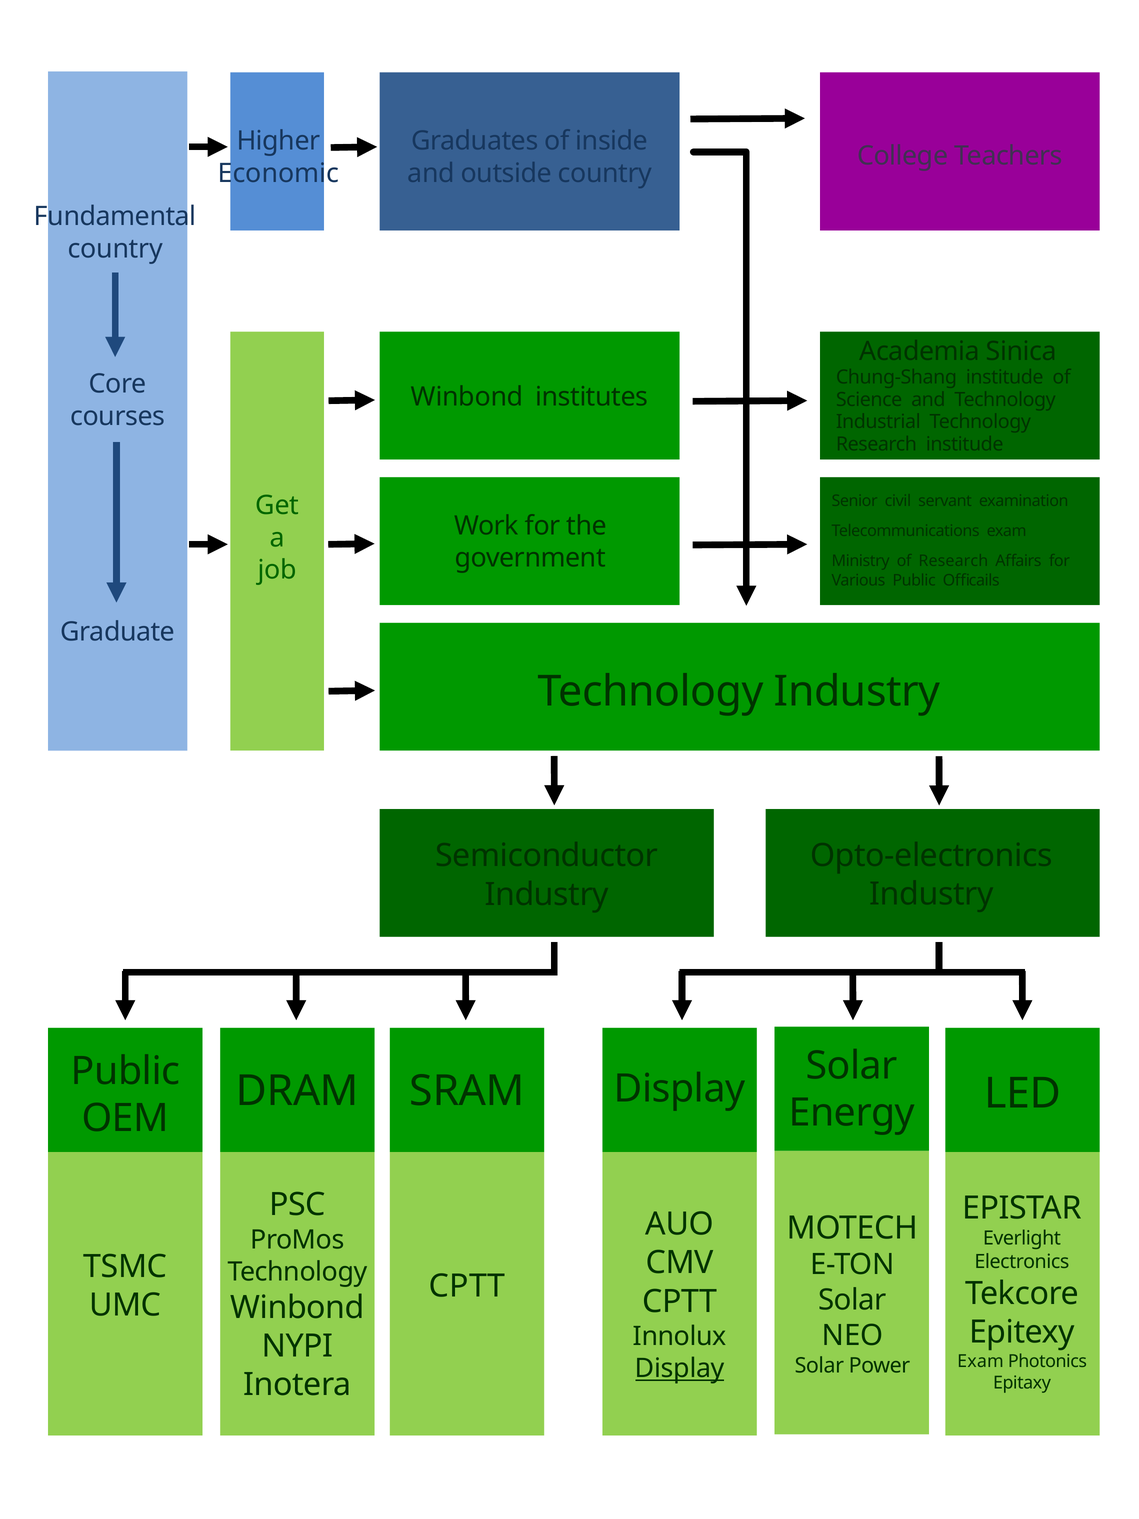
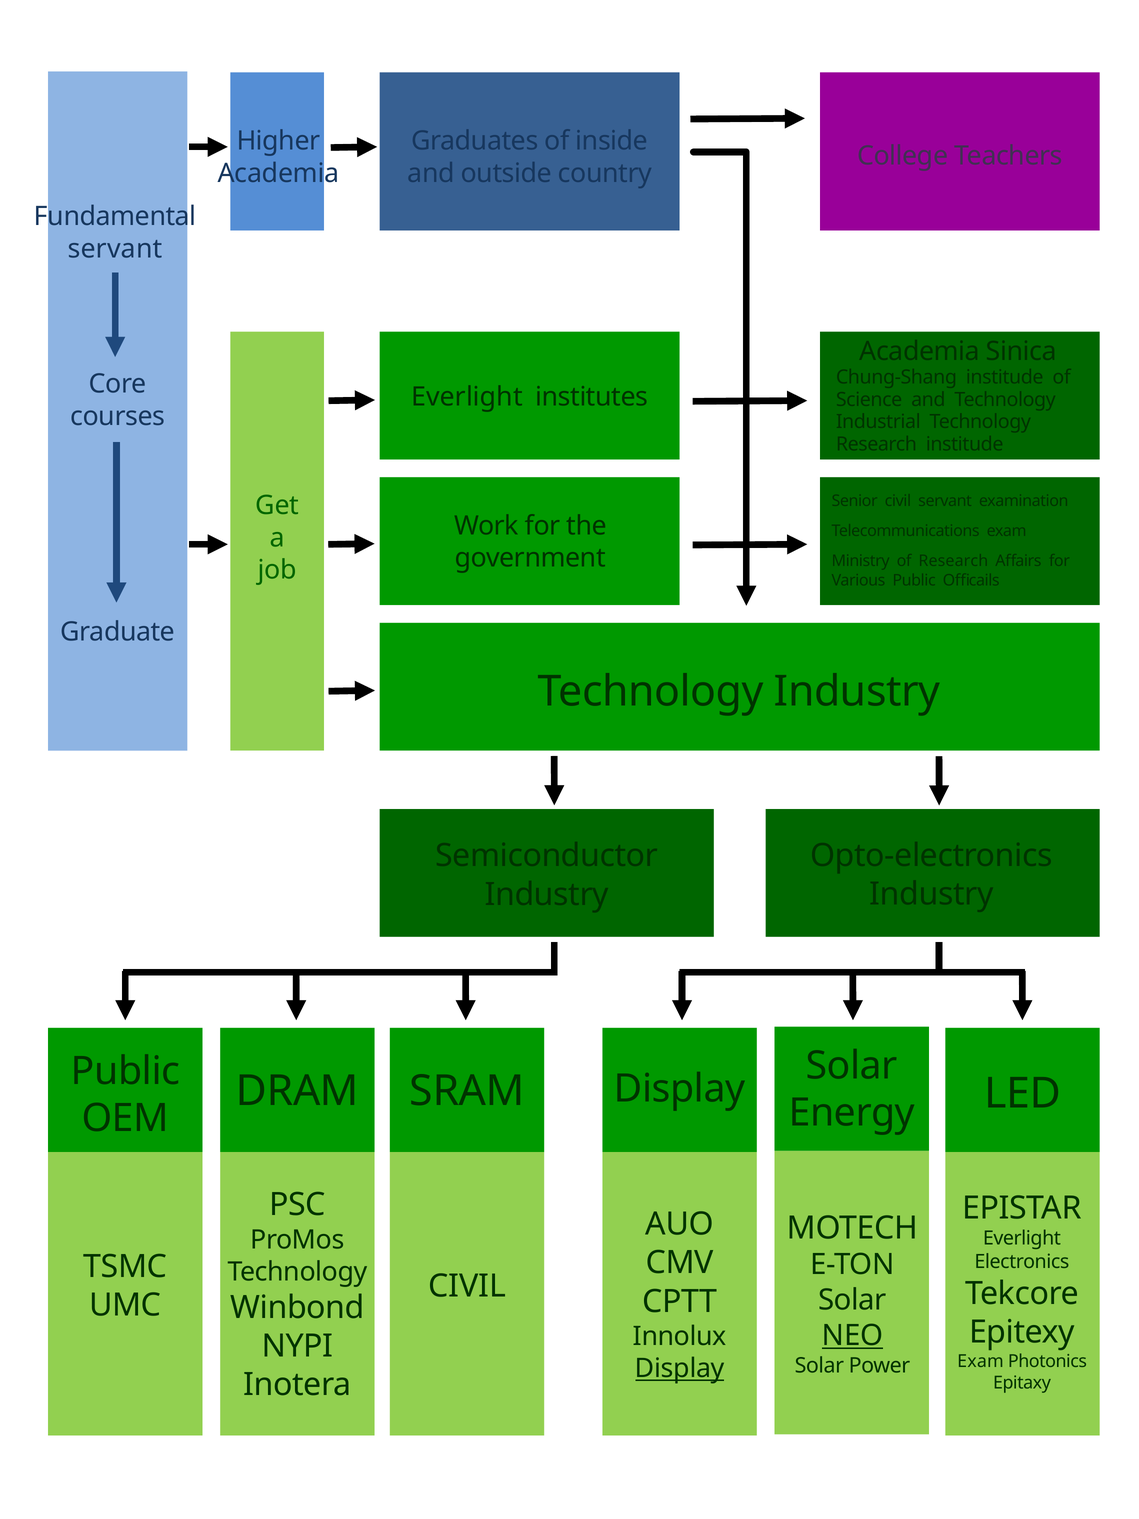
Economic at (278, 173): Economic -> Academia
country at (115, 249): country -> servant
Winbond at (467, 397): Winbond -> Everlight
CPTT at (467, 1286): CPTT -> CIVIL
NEO underline: none -> present
